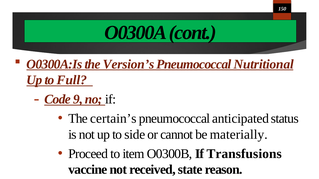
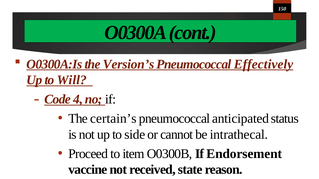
Nutritional: Nutritional -> Effectively
Full: Full -> Will
9: 9 -> 4
materially: materially -> intrathecal
Transfusions: Transfusions -> Endorsement
